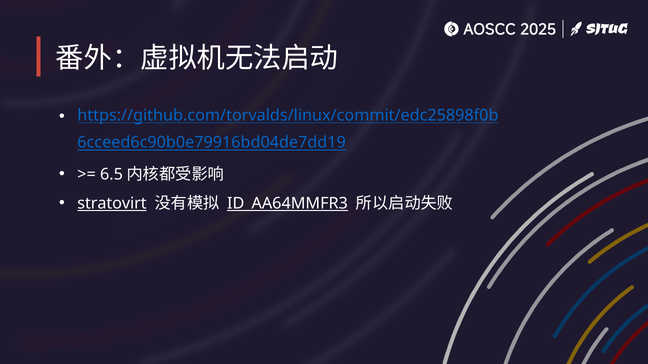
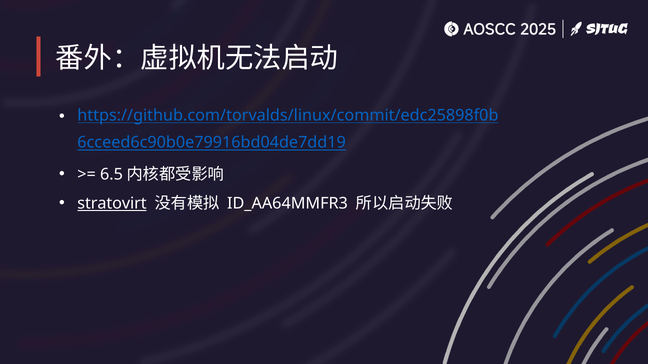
ID_AA64MMFR3 underline: present -> none
